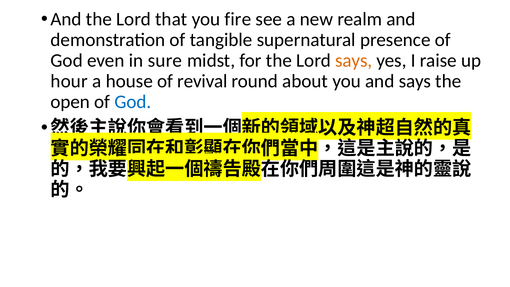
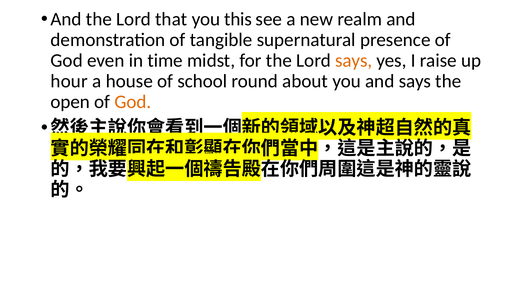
fire: fire -> this
sure: sure -> time
revival: revival -> school
God at (133, 102) colour: blue -> orange
